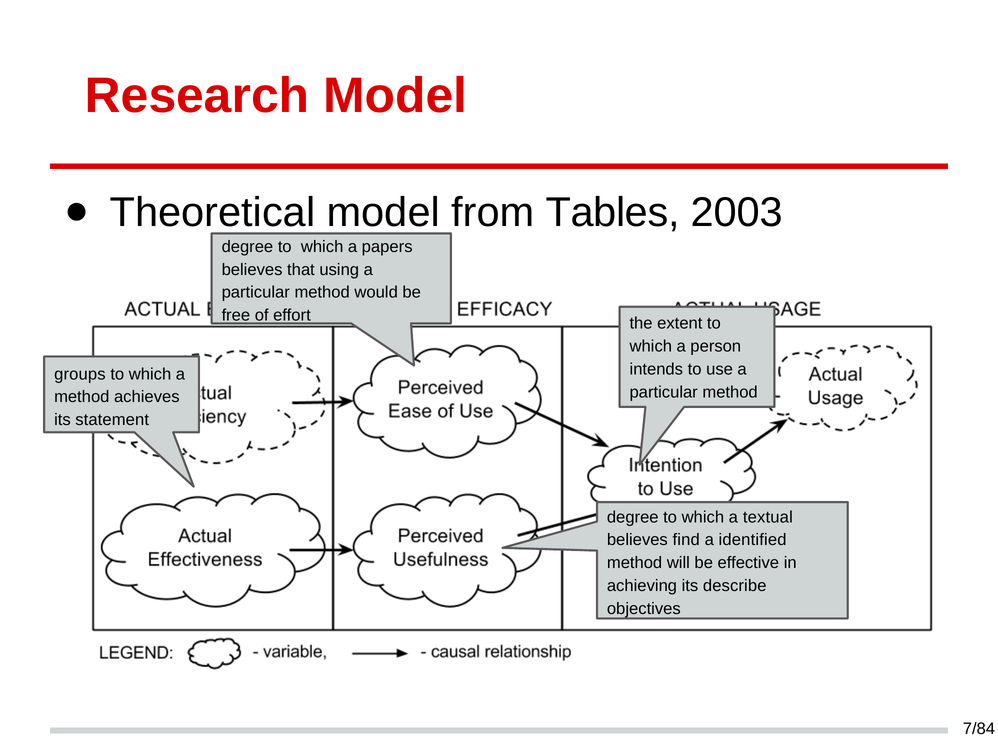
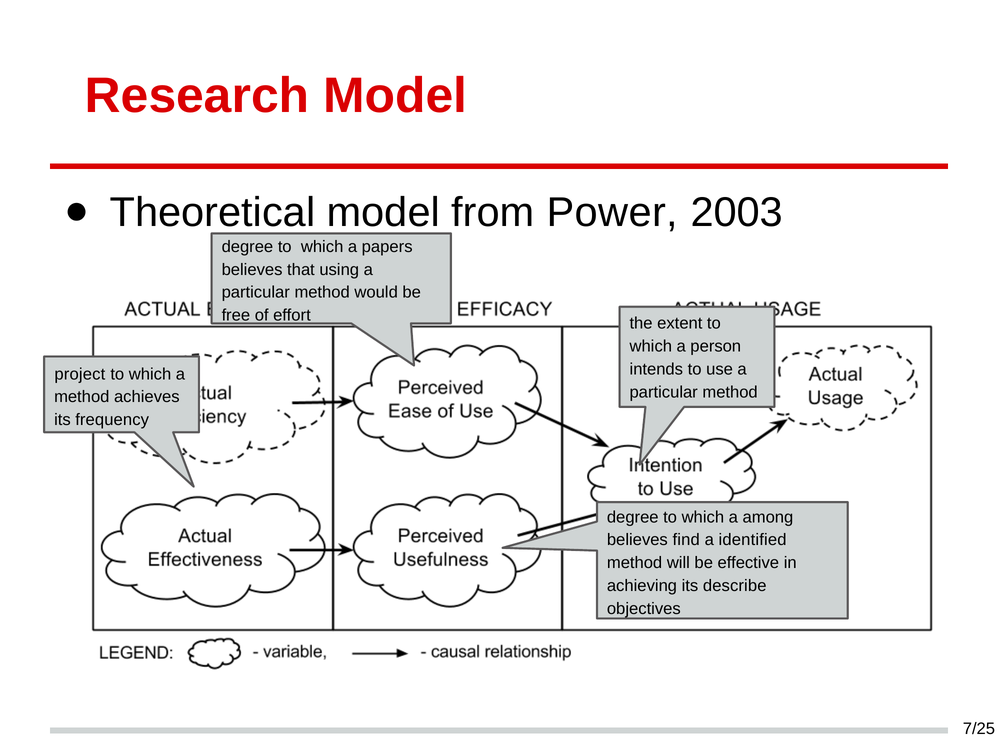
Tables: Tables -> Power
groups: groups -> project
statement: statement -> frequency
textual: textual -> among
7/84: 7/84 -> 7/25
